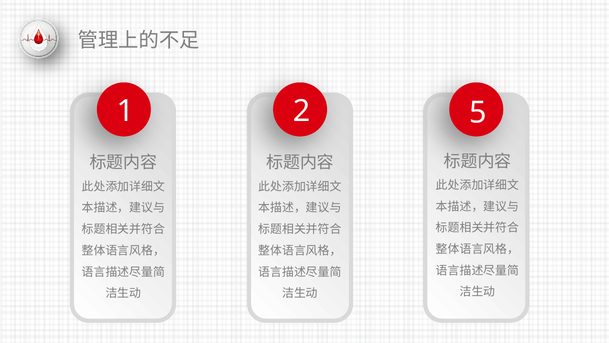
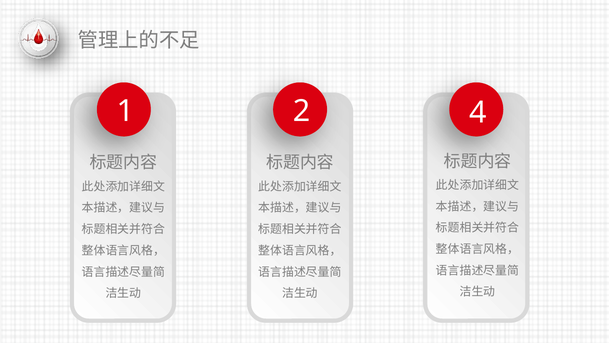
5: 5 -> 4
